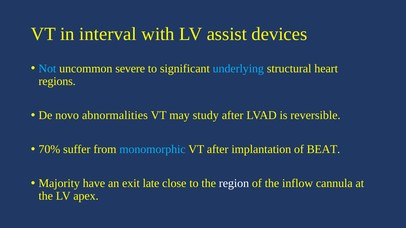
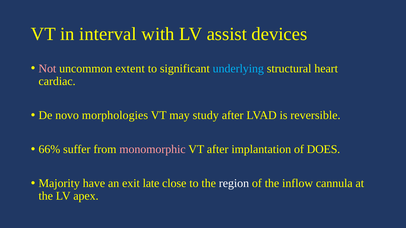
Not colour: light blue -> pink
severe: severe -> extent
regions: regions -> cardiac
abnormalities: abnormalities -> morphologies
70%: 70% -> 66%
monomorphic colour: light blue -> pink
BEAT: BEAT -> DOES
